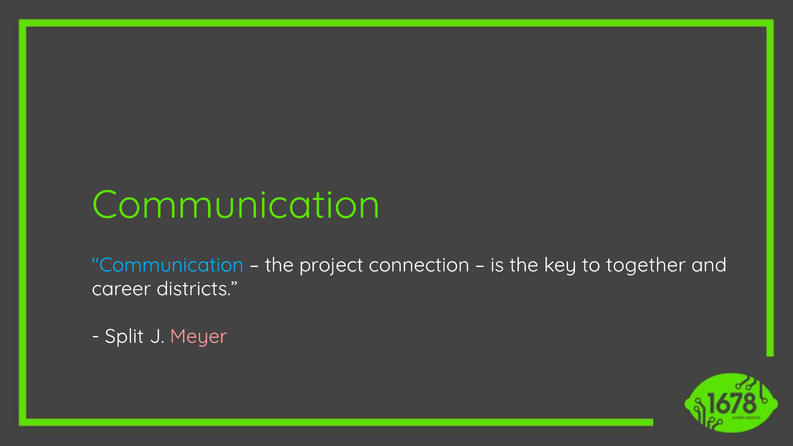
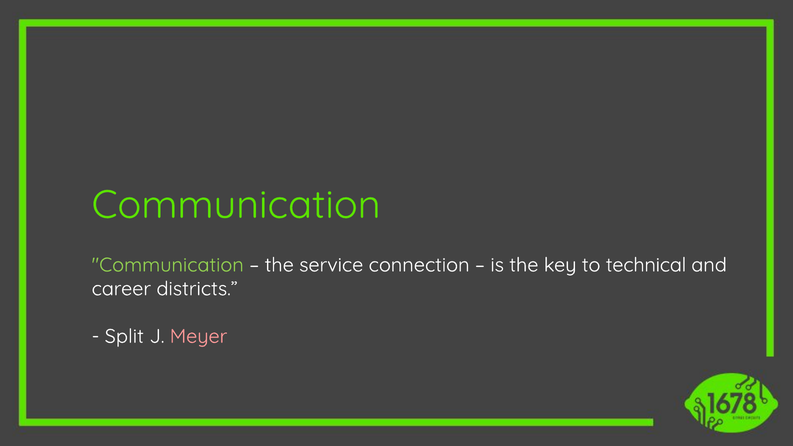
Communication at (168, 265) colour: light blue -> light green
project: project -> service
together: together -> technical
